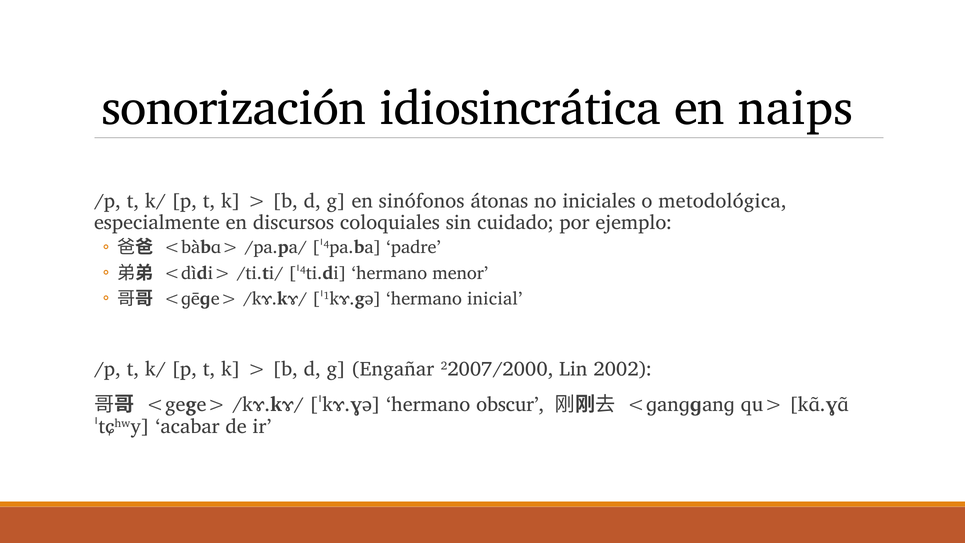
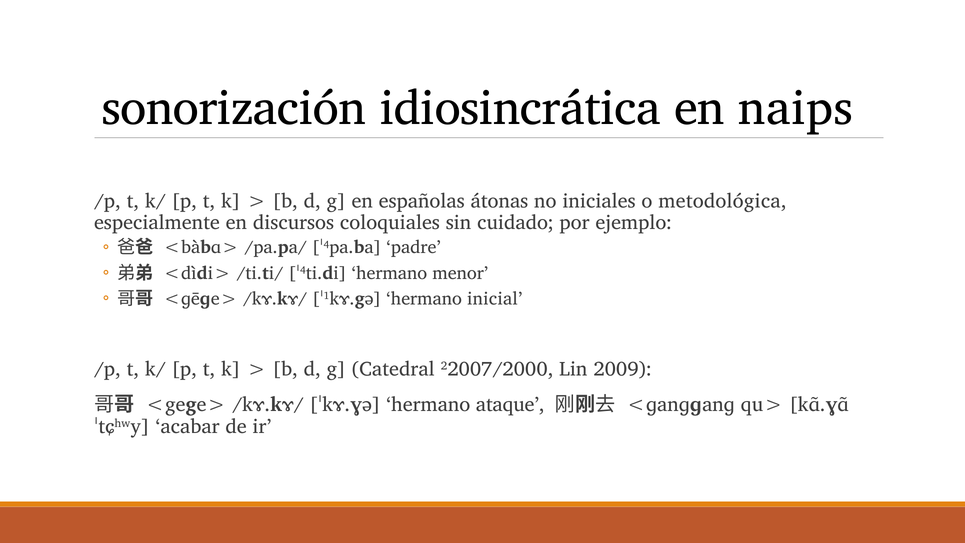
sinófonos: sinófonos -> españolas
Engañar: Engañar -> Catedral
2002: 2002 -> 2009
obscur: obscur -> ataque
